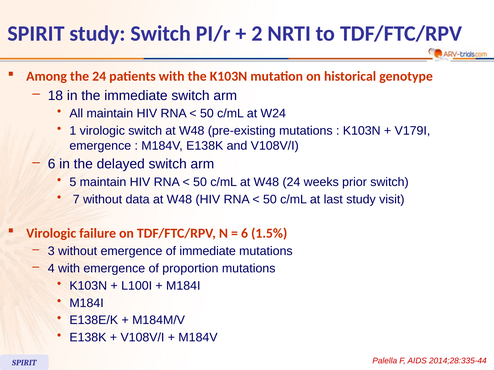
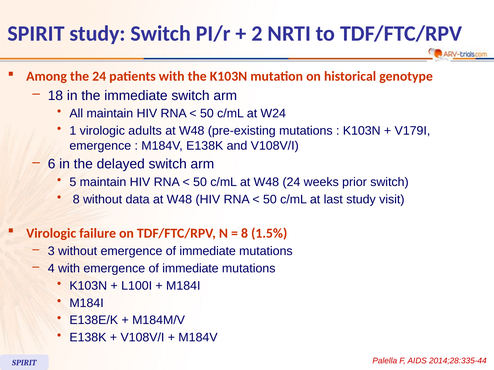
virologic switch: switch -> adults
7 at (76, 200): 7 -> 8
6 at (245, 234): 6 -> 8
with emergence of proportion: proportion -> immediate
